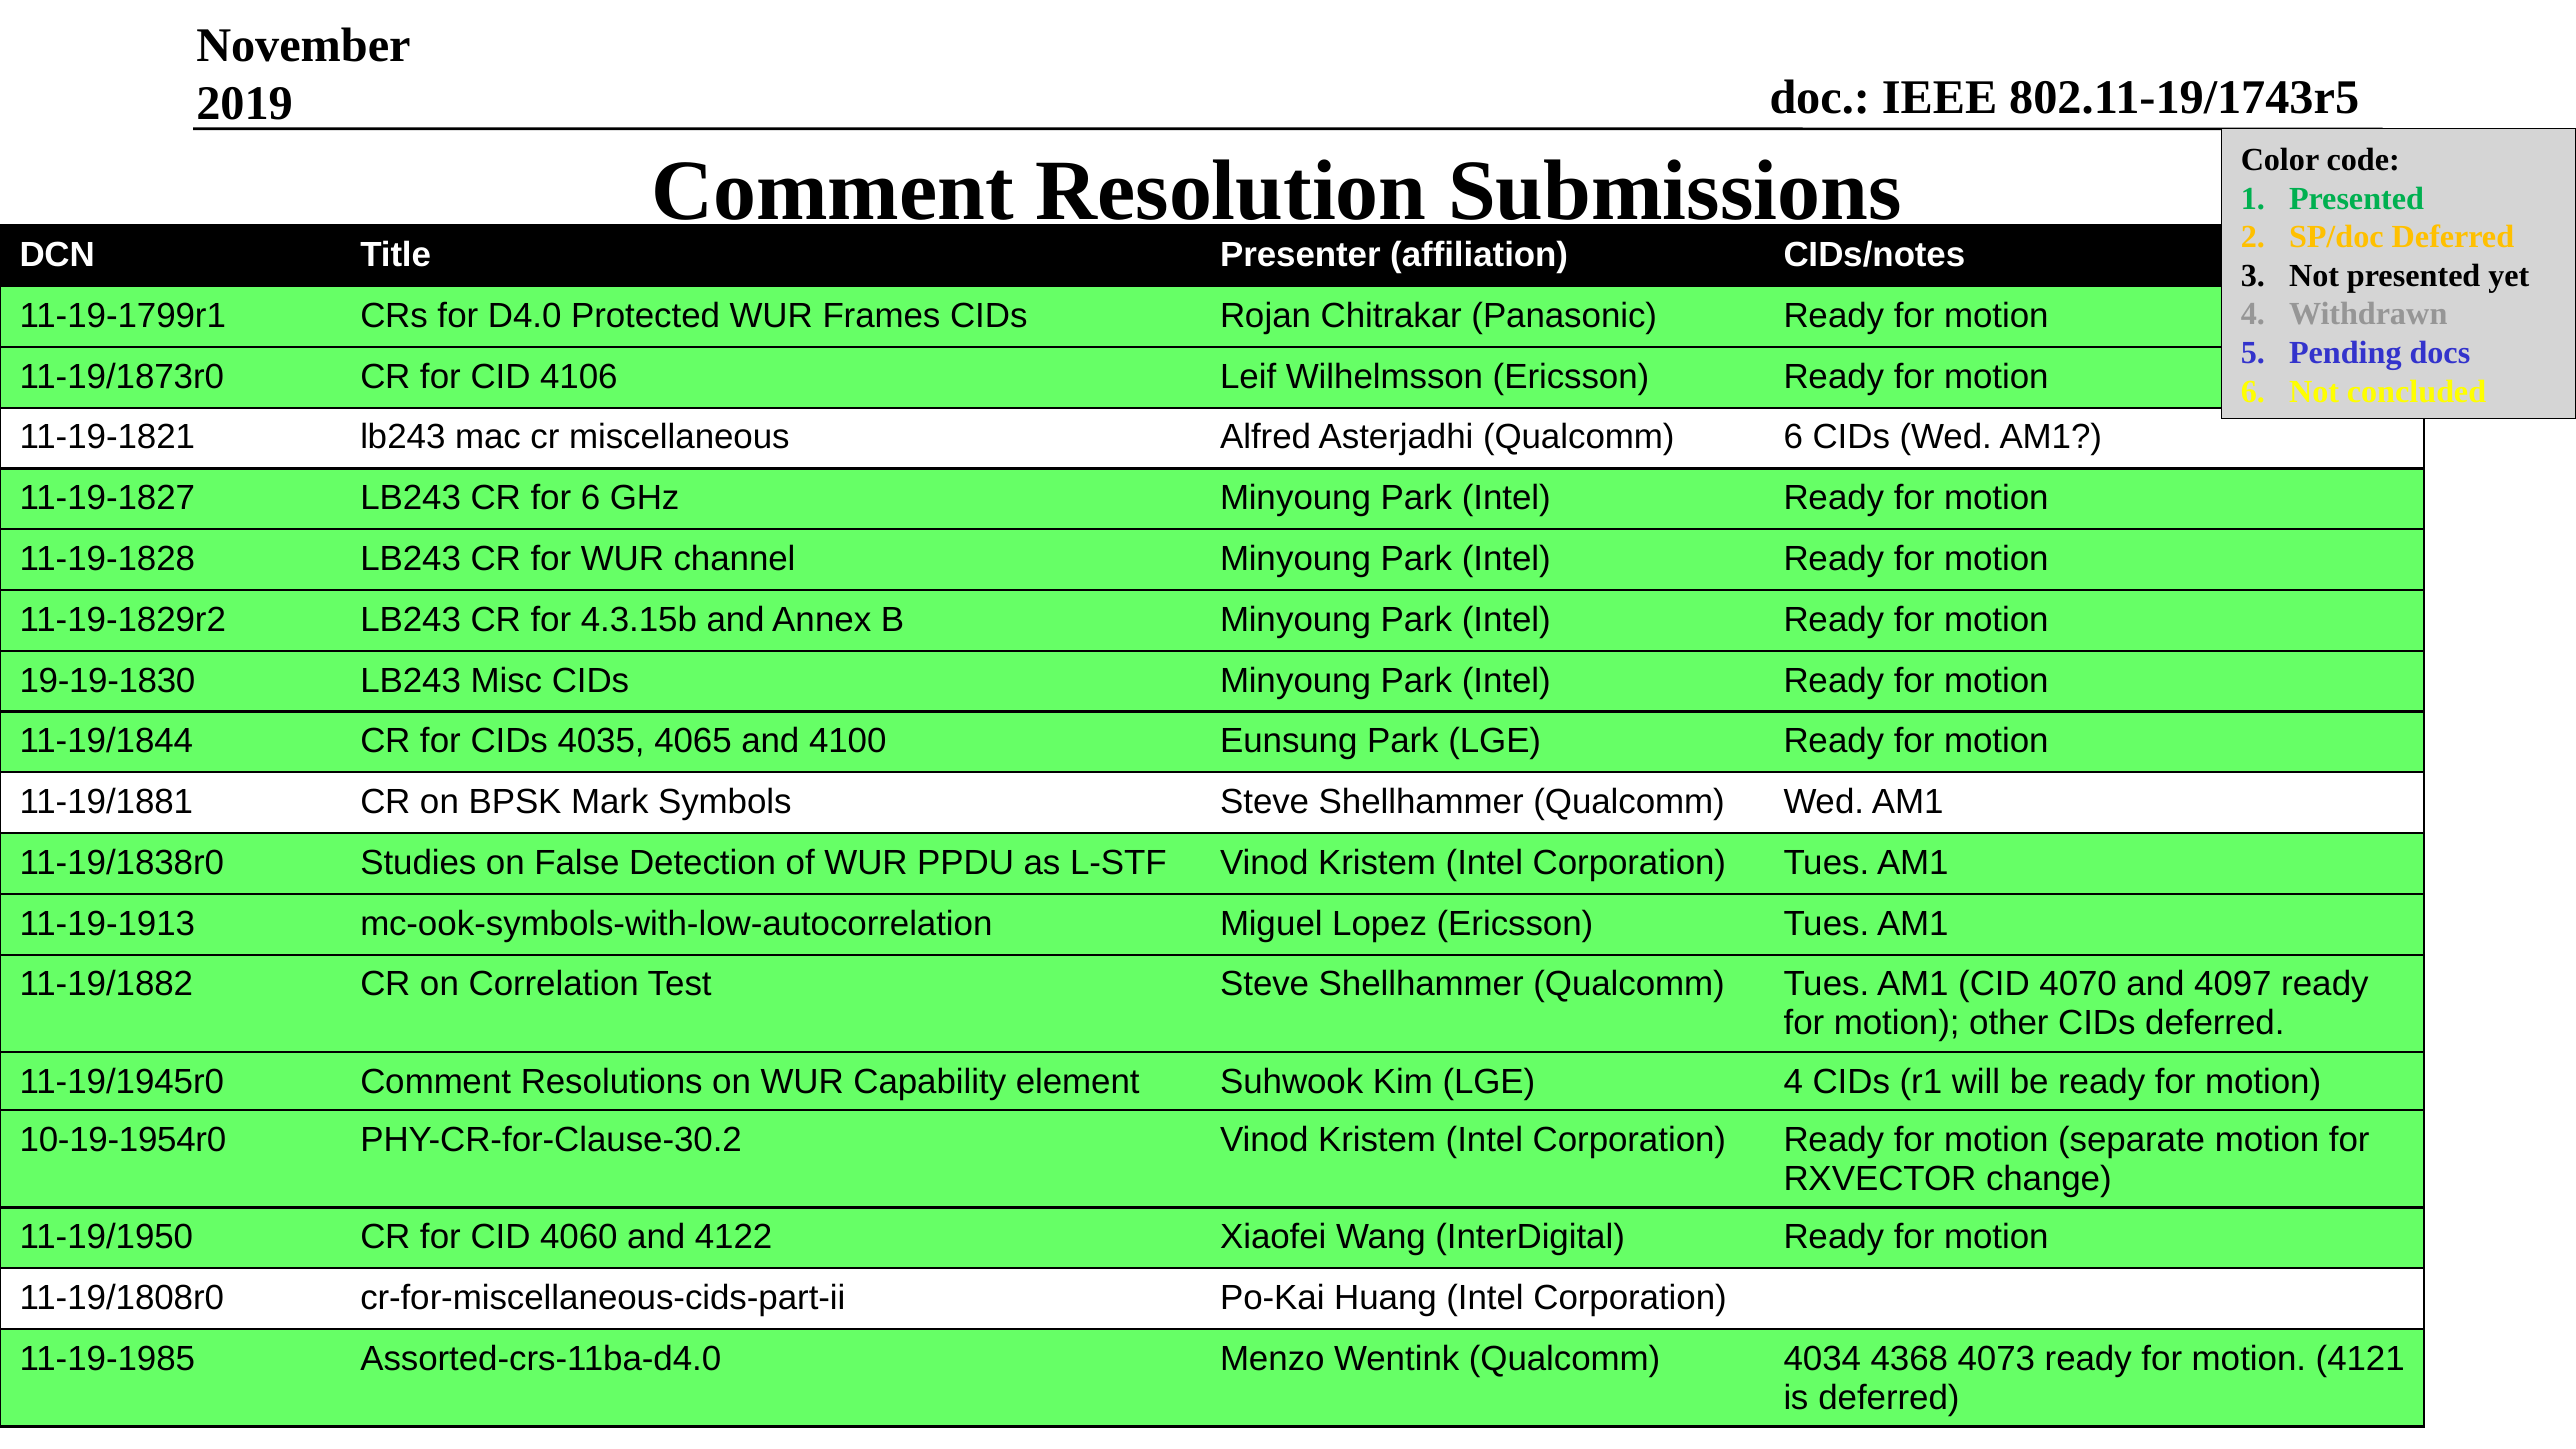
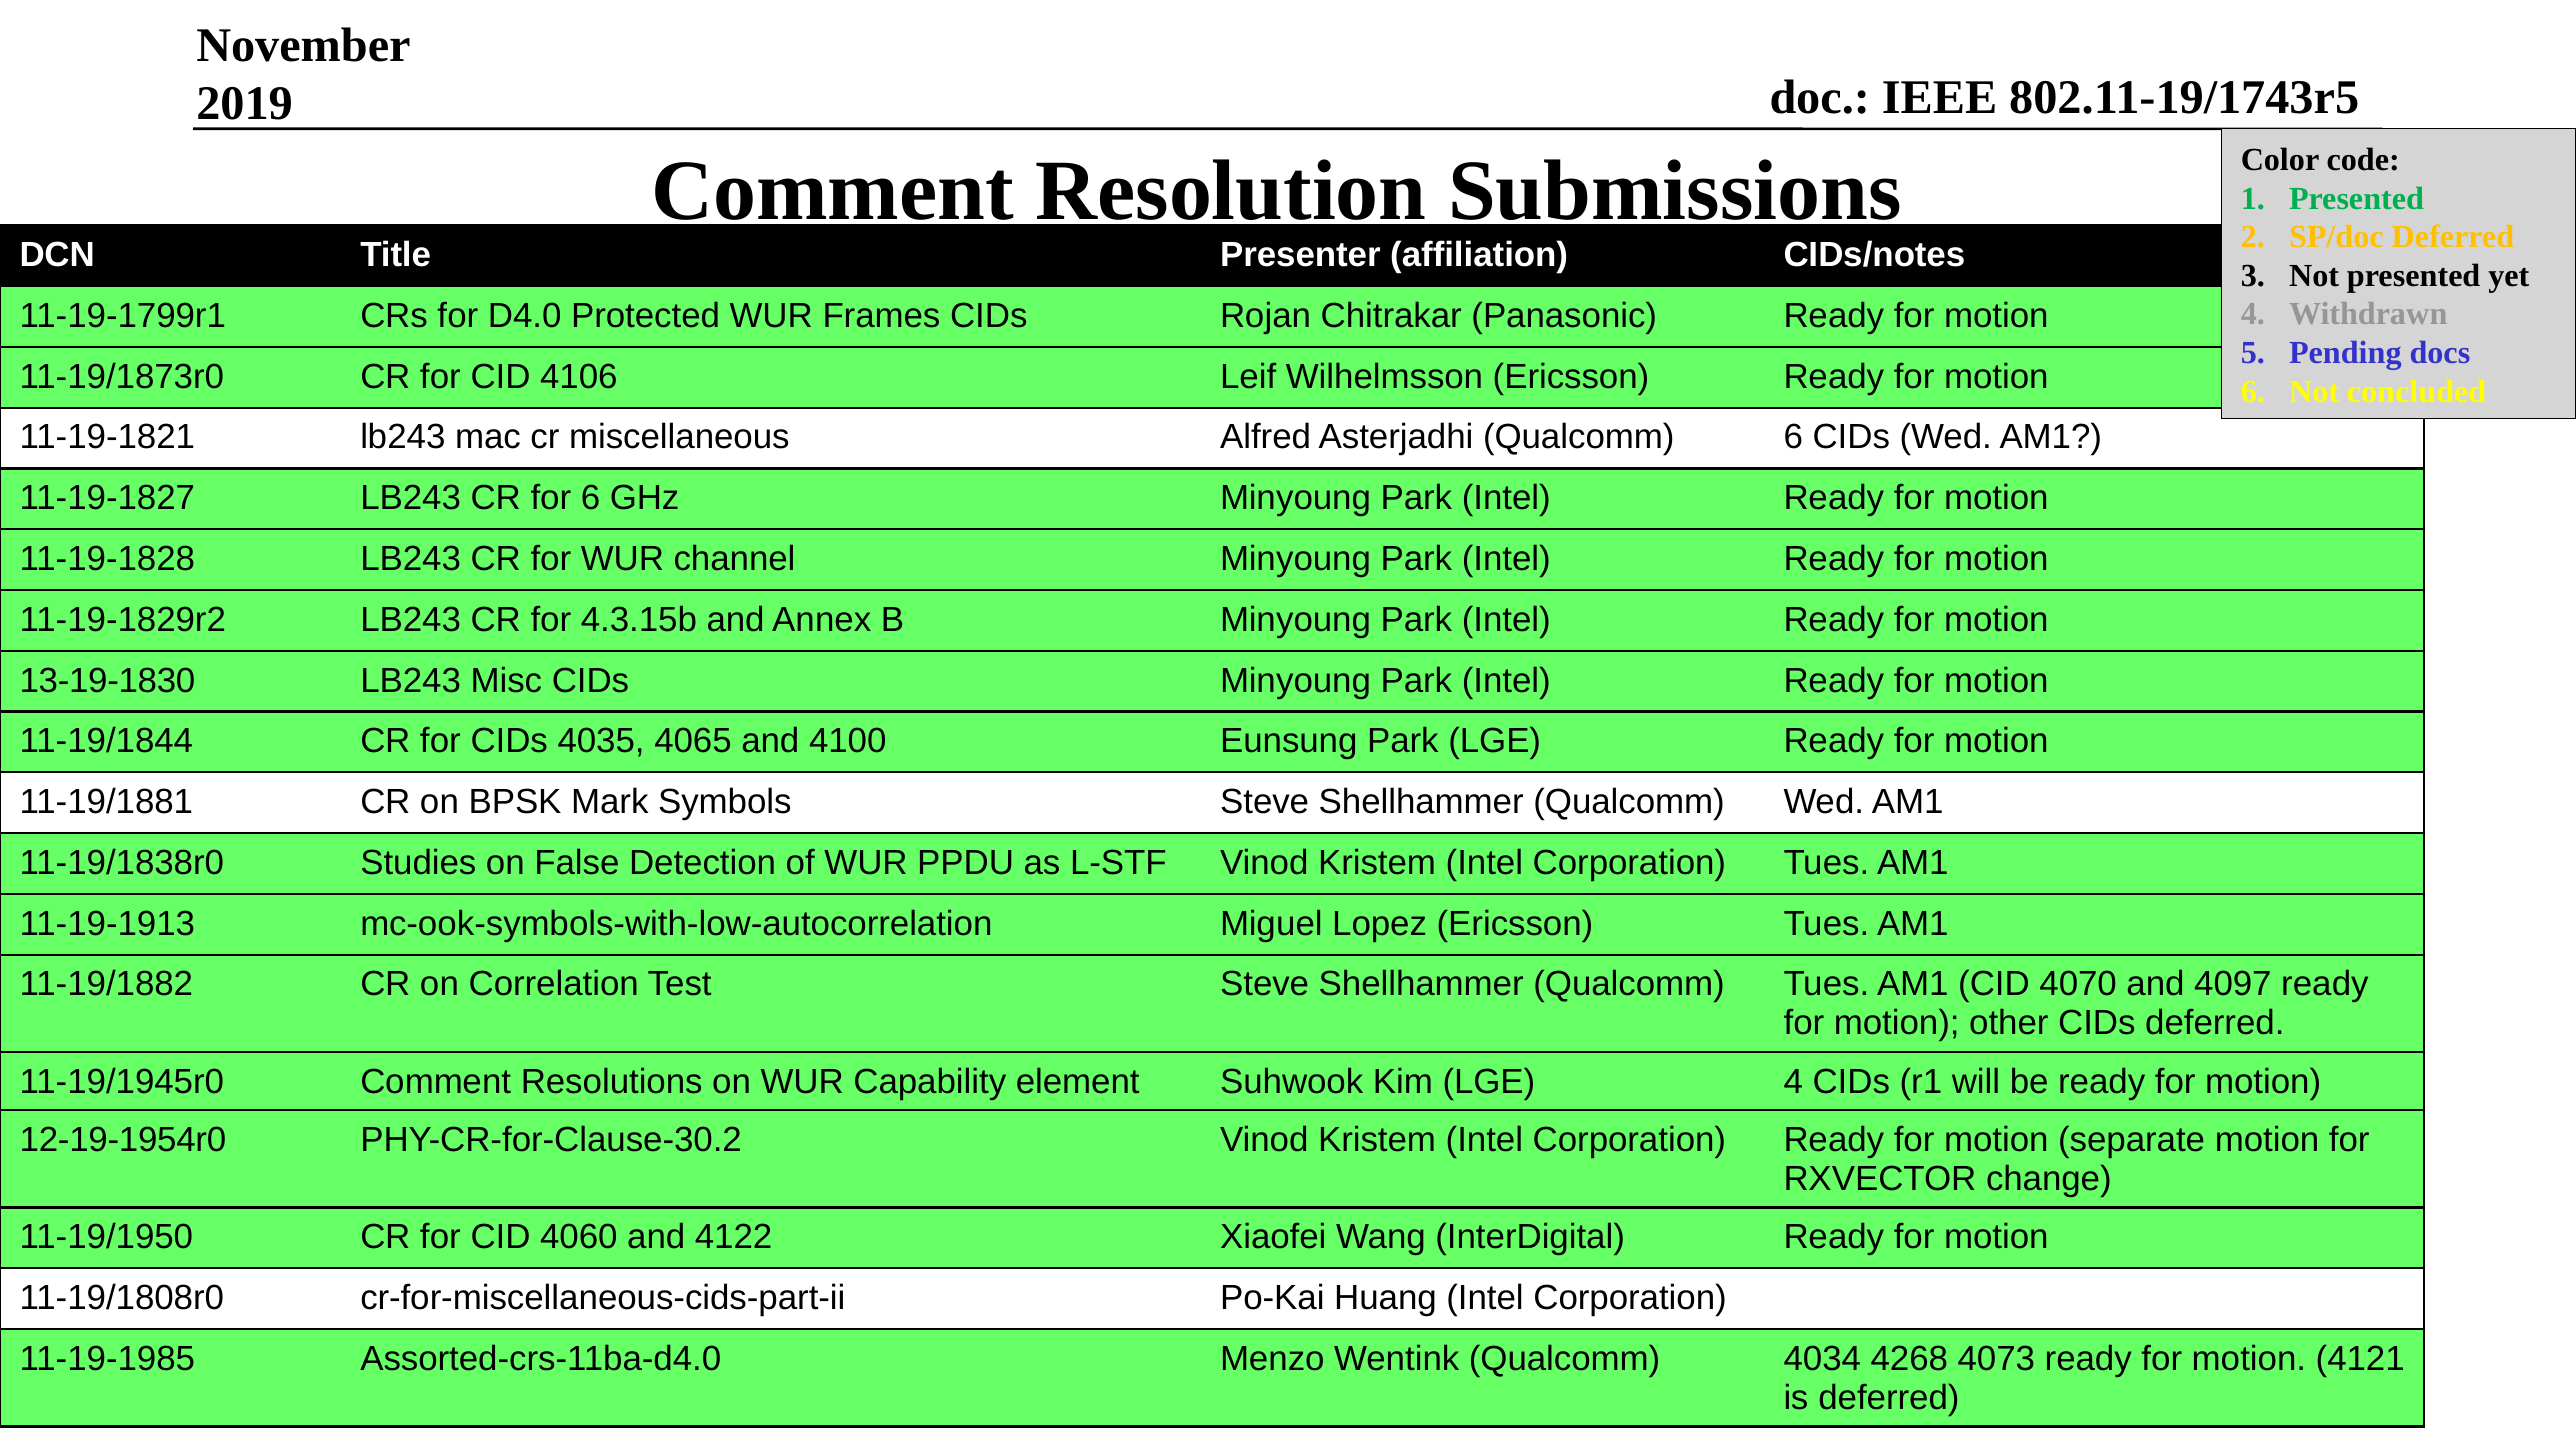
19-19-1830: 19-19-1830 -> 13-19-1830
10-19-1954r0: 10-19-1954r0 -> 12-19-1954r0
4368: 4368 -> 4268
